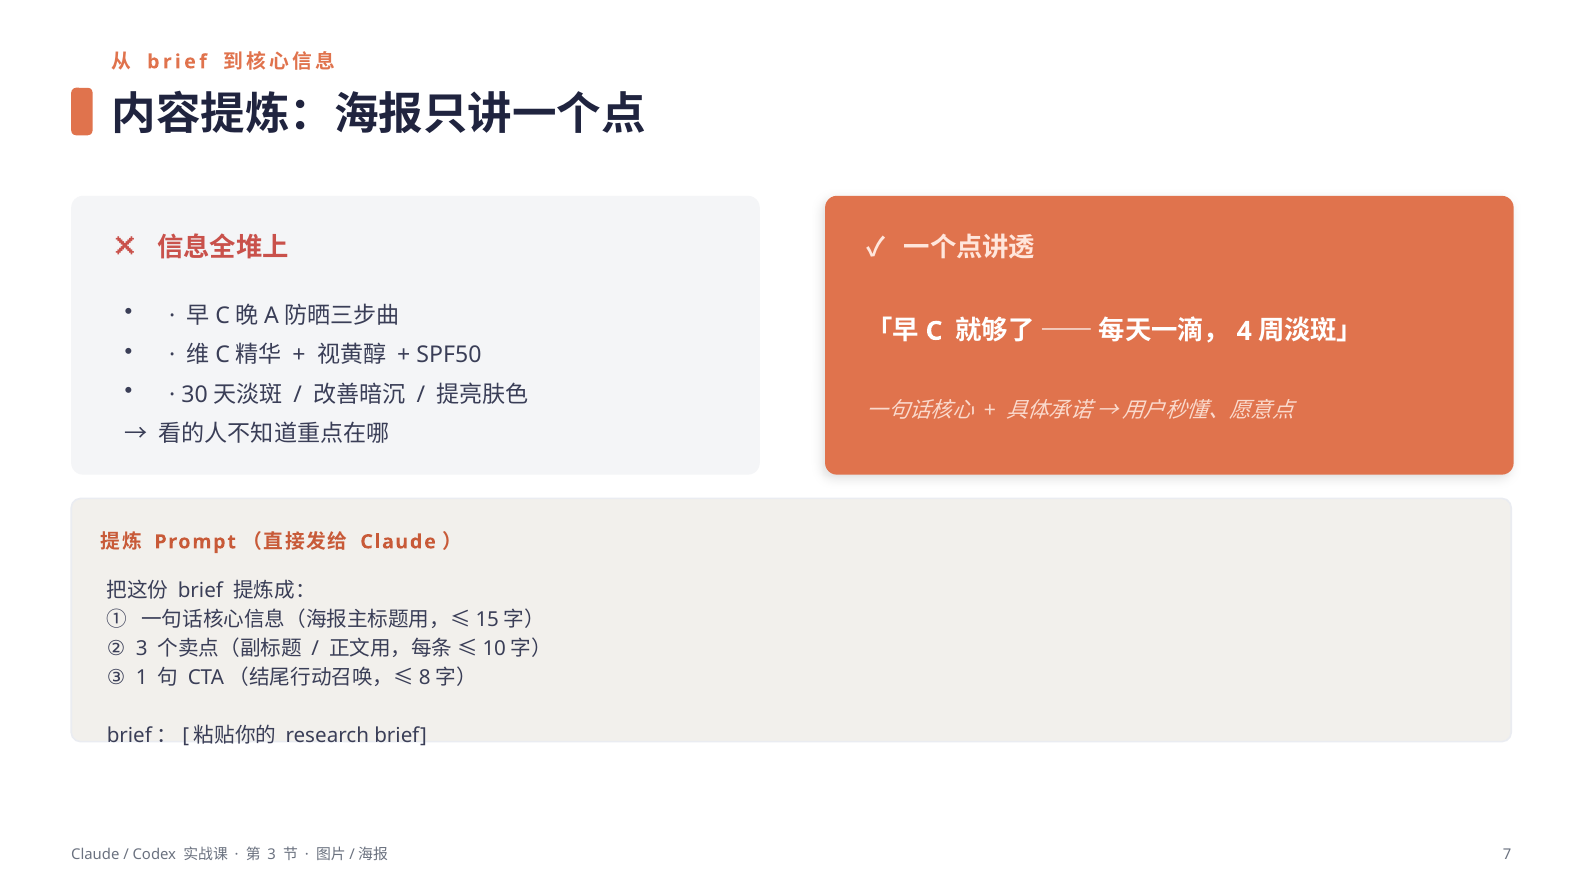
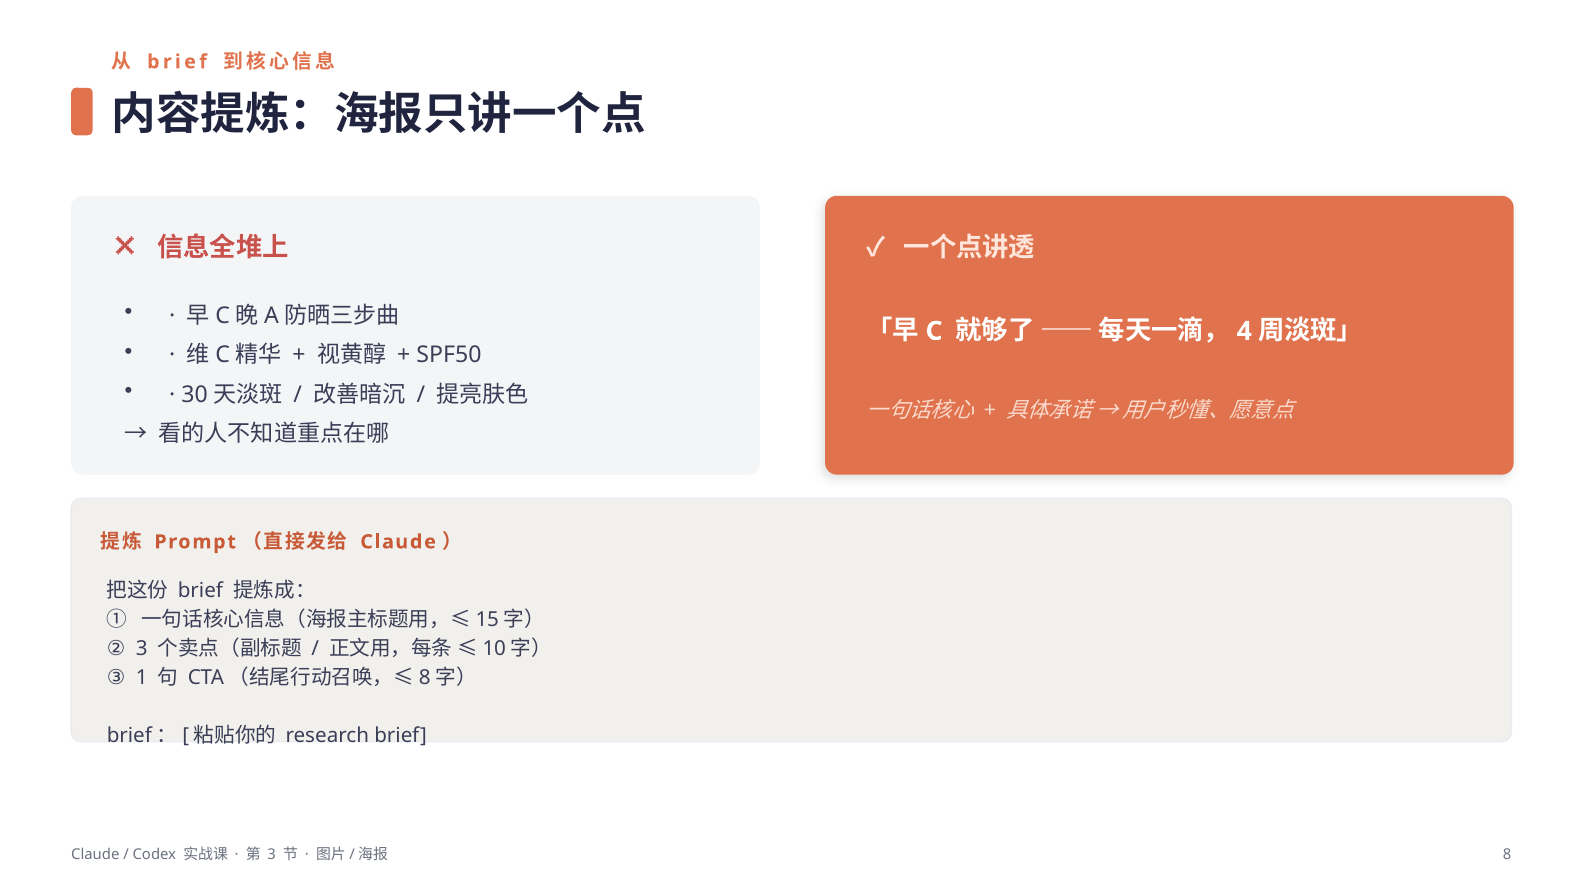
7: 7 -> 8
